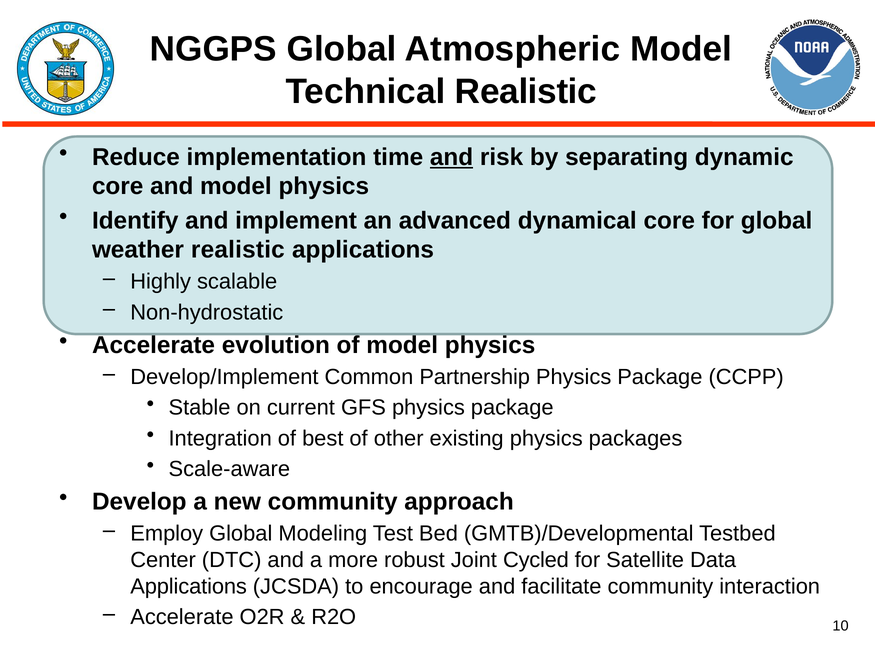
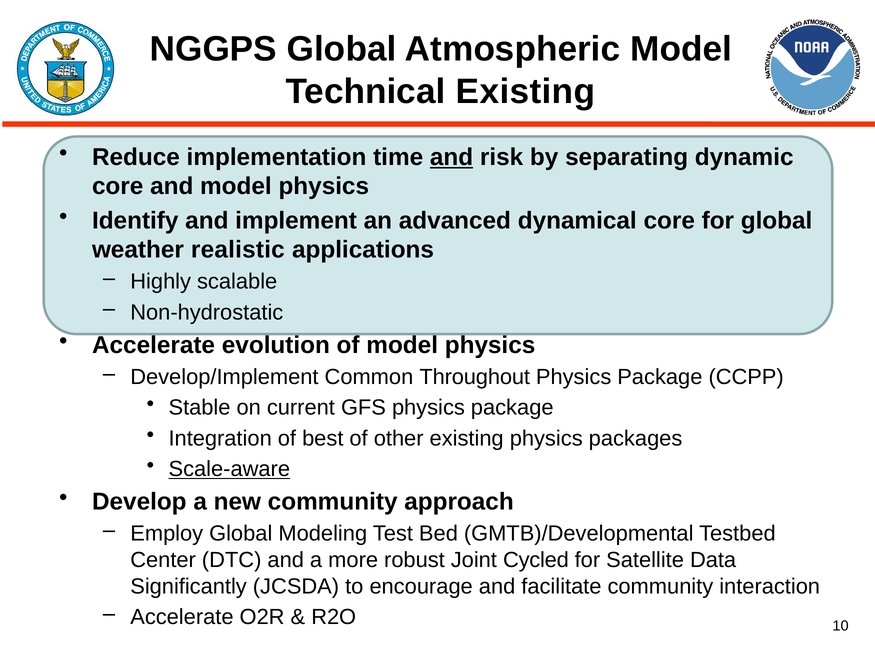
Technical Realistic: Realistic -> Existing
Partnership: Partnership -> Throughout
Scale-aware underline: none -> present
Applications at (189, 586): Applications -> Significantly
